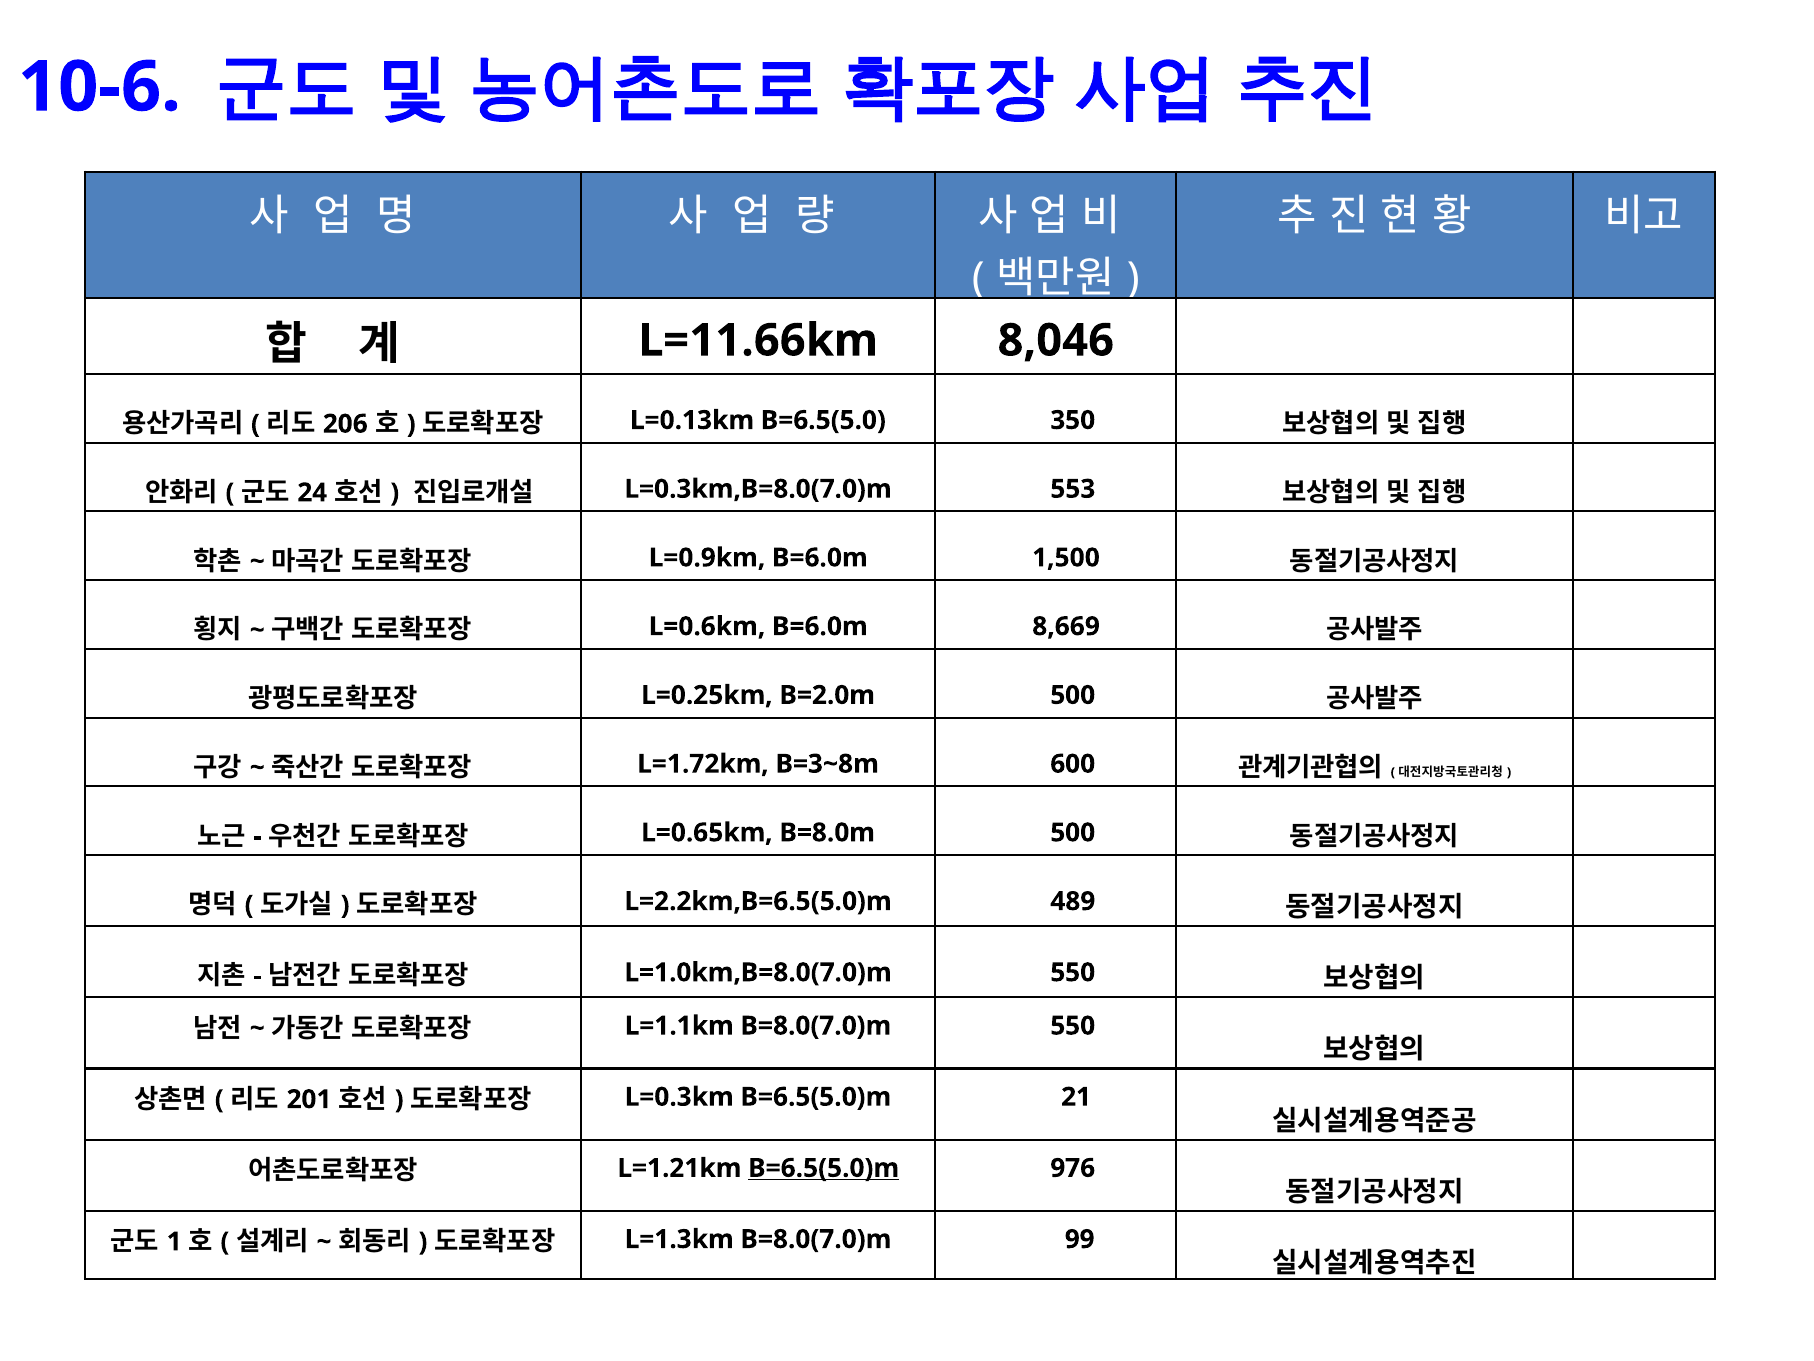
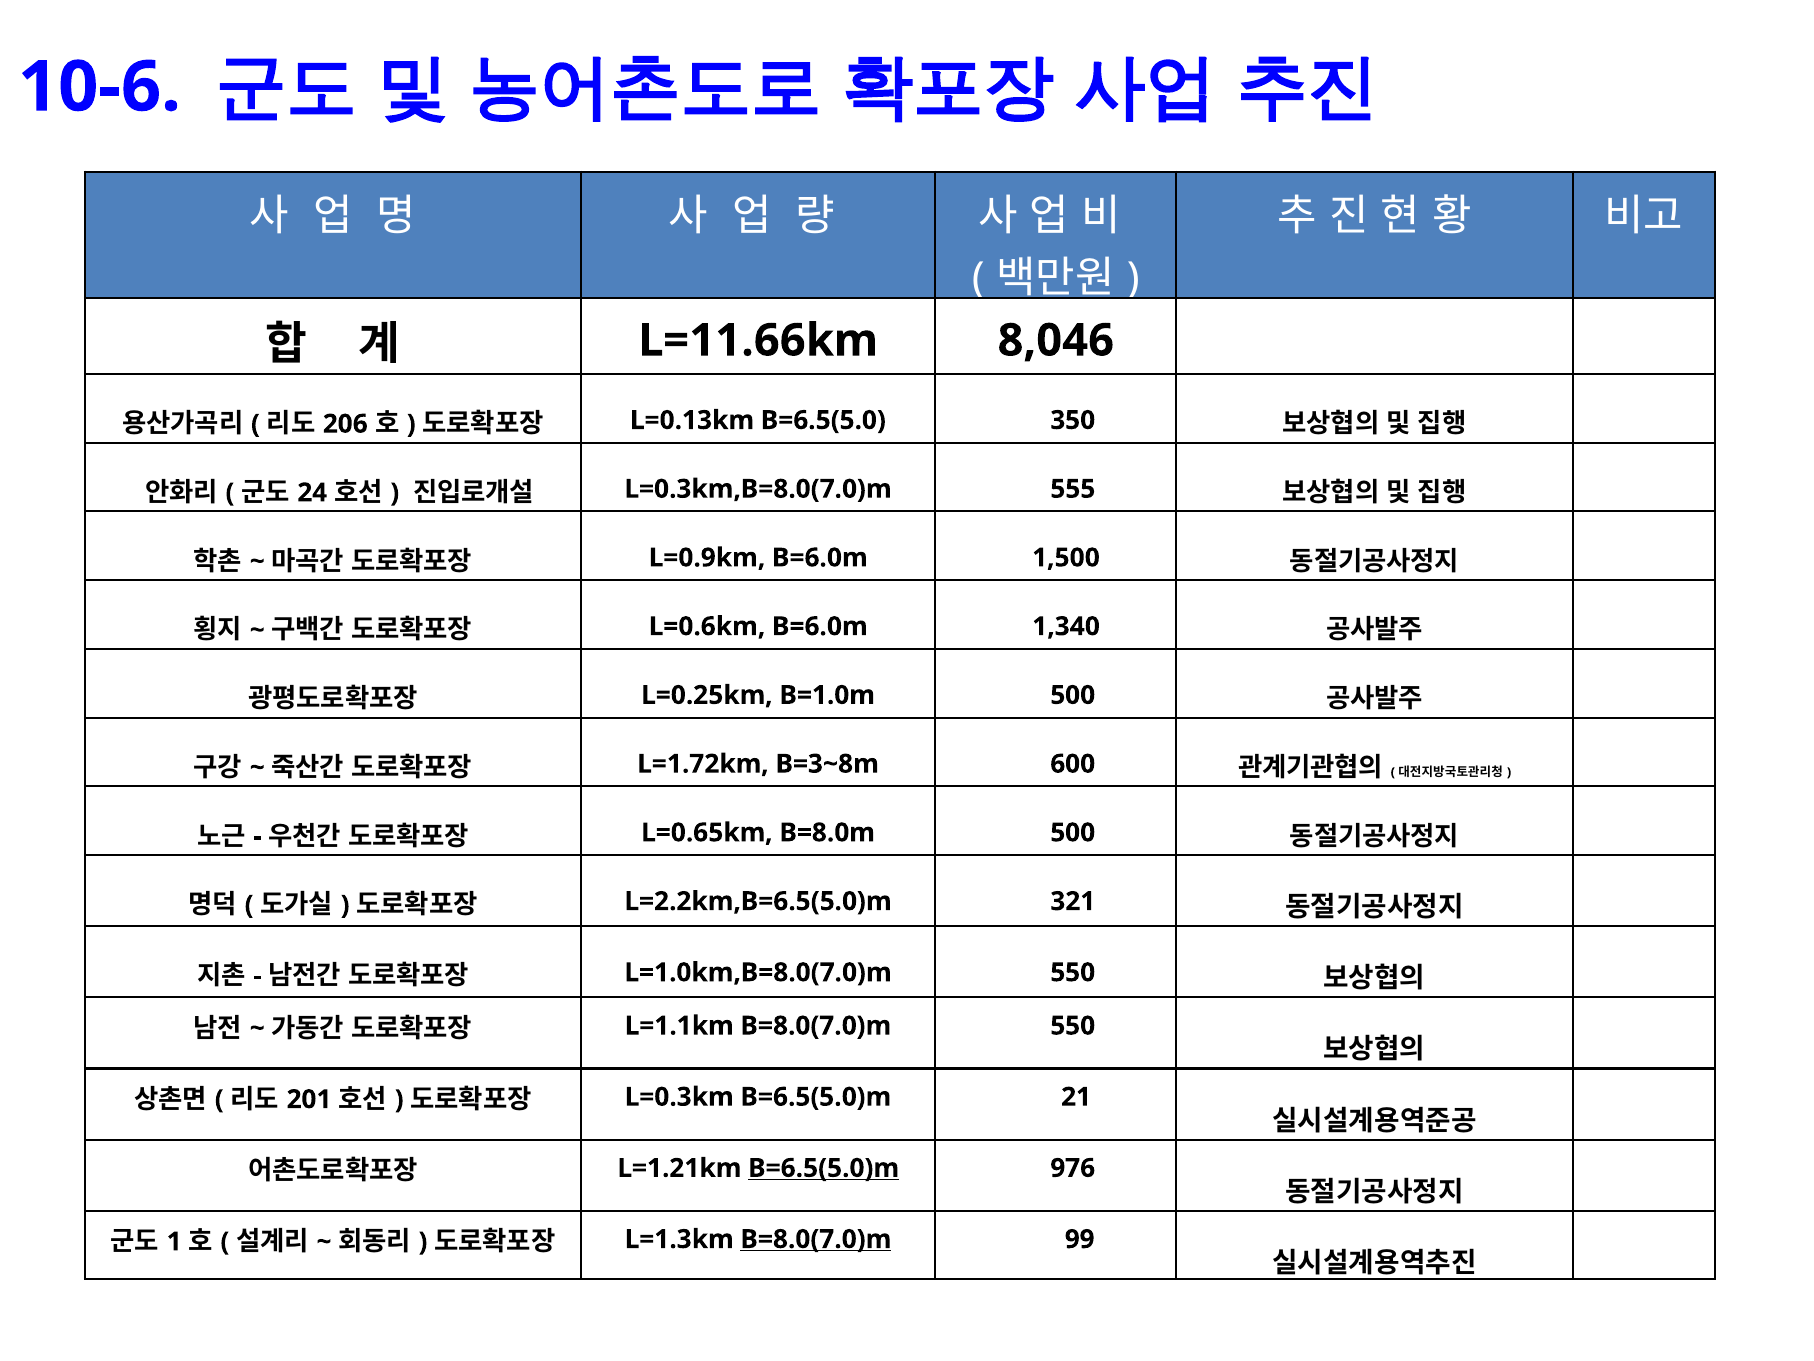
553: 553 -> 555
8,669: 8,669 -> 1,340
B=2.0m: B=2.0m -> B=1.0m
489: 489 -> 321
B=8.0(7.0)m at (816, 1239) underline: none -> present
